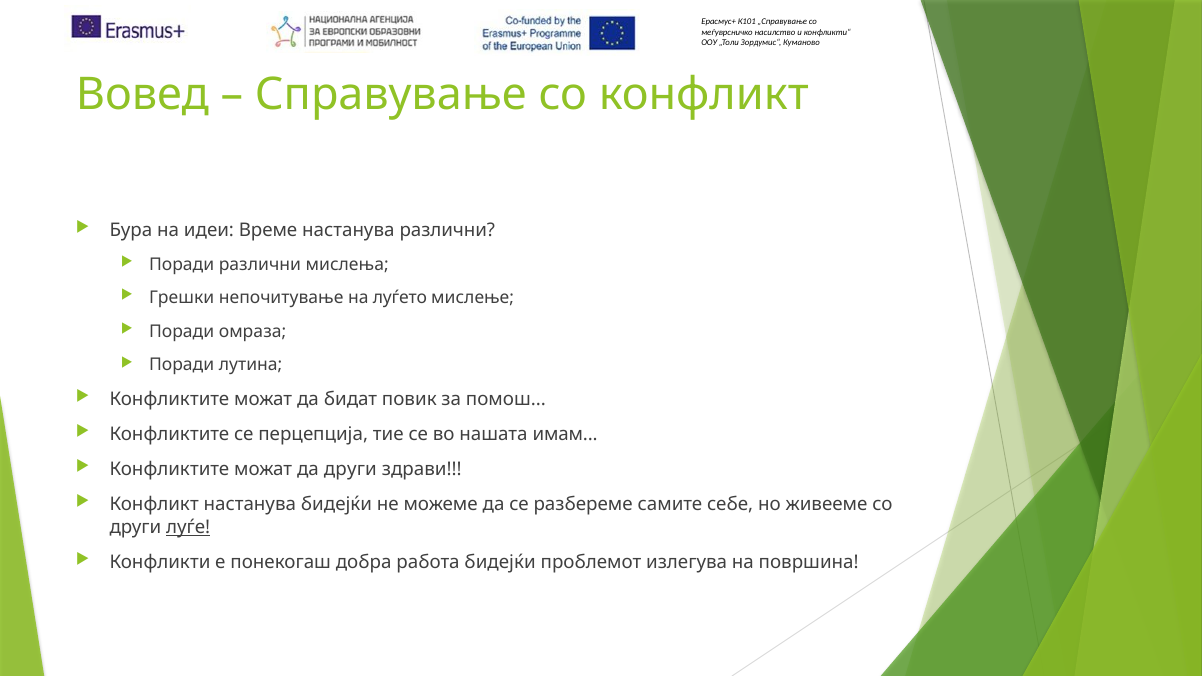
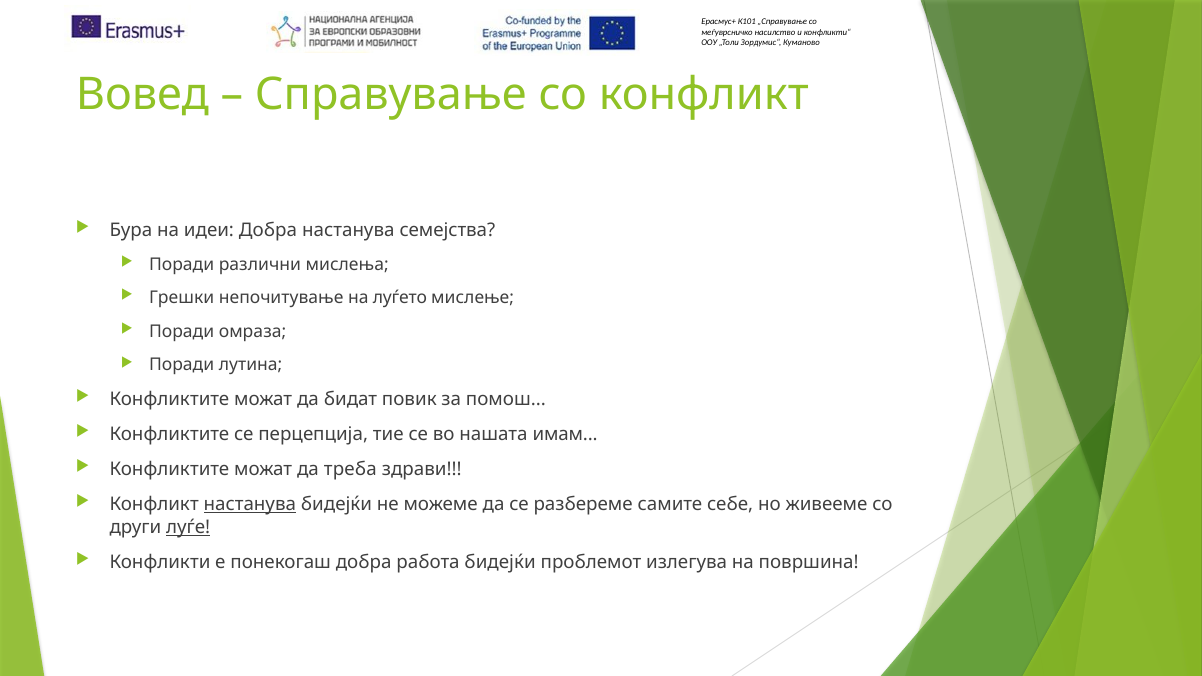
идеи Време: Време -> Добра
настанува различни: различни -> семејства
да други: други -> треба
настанува at (250, 505) underline: none -> present
